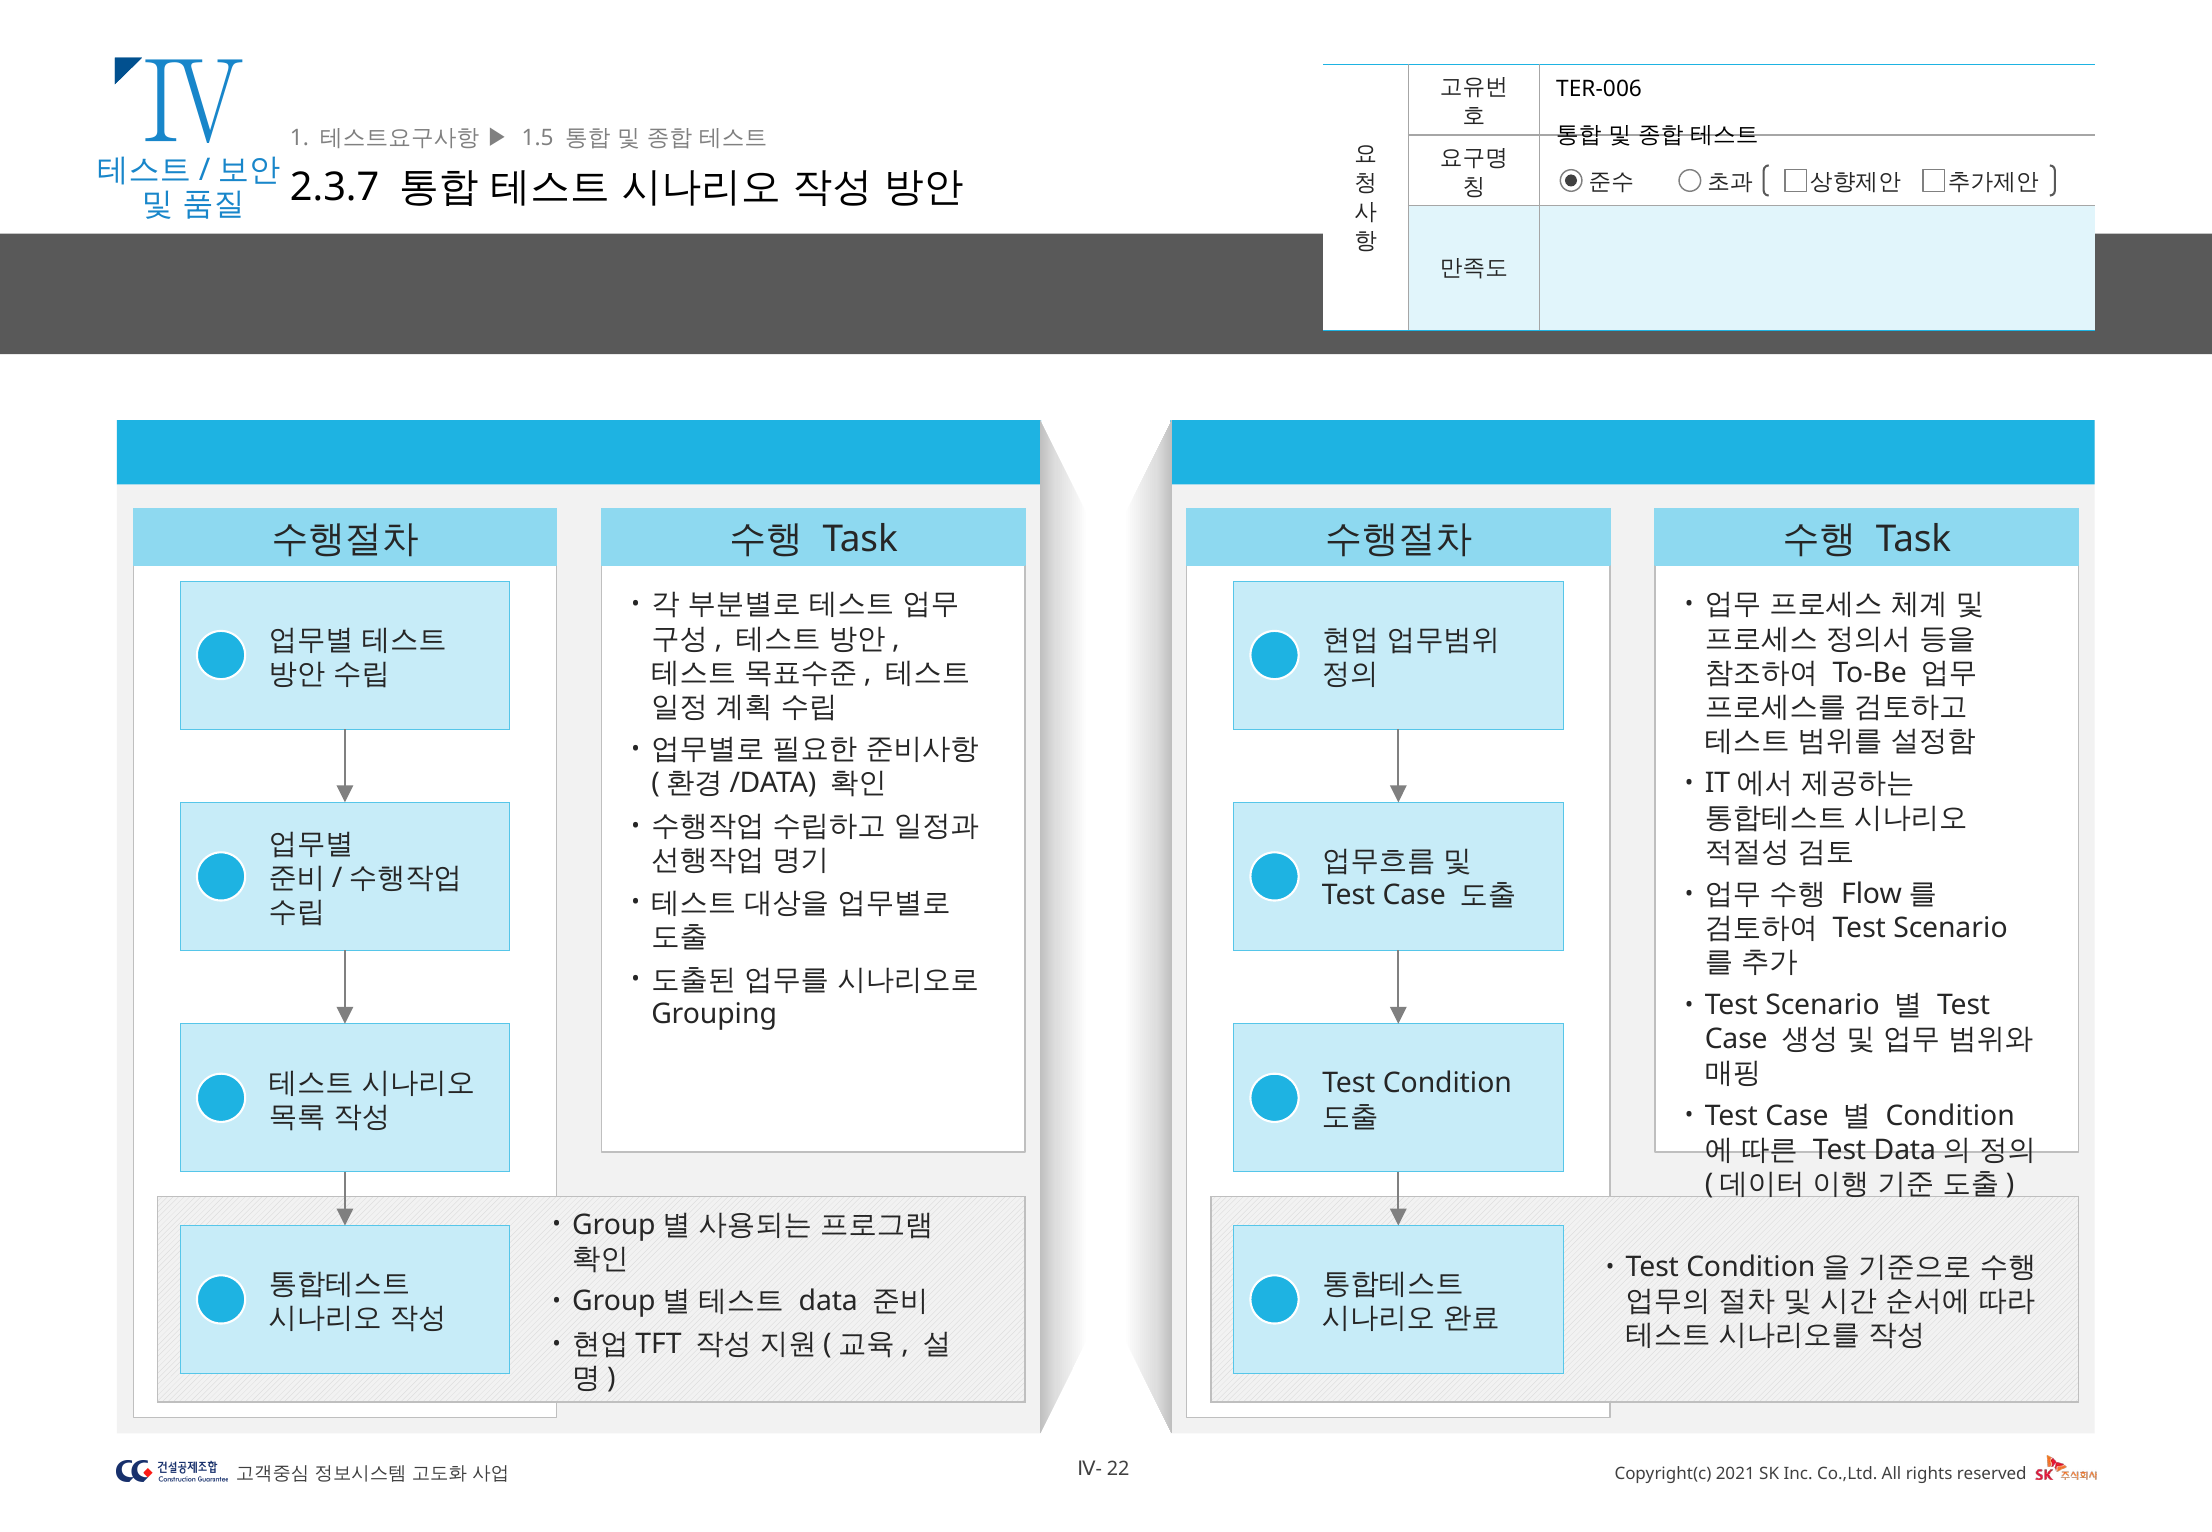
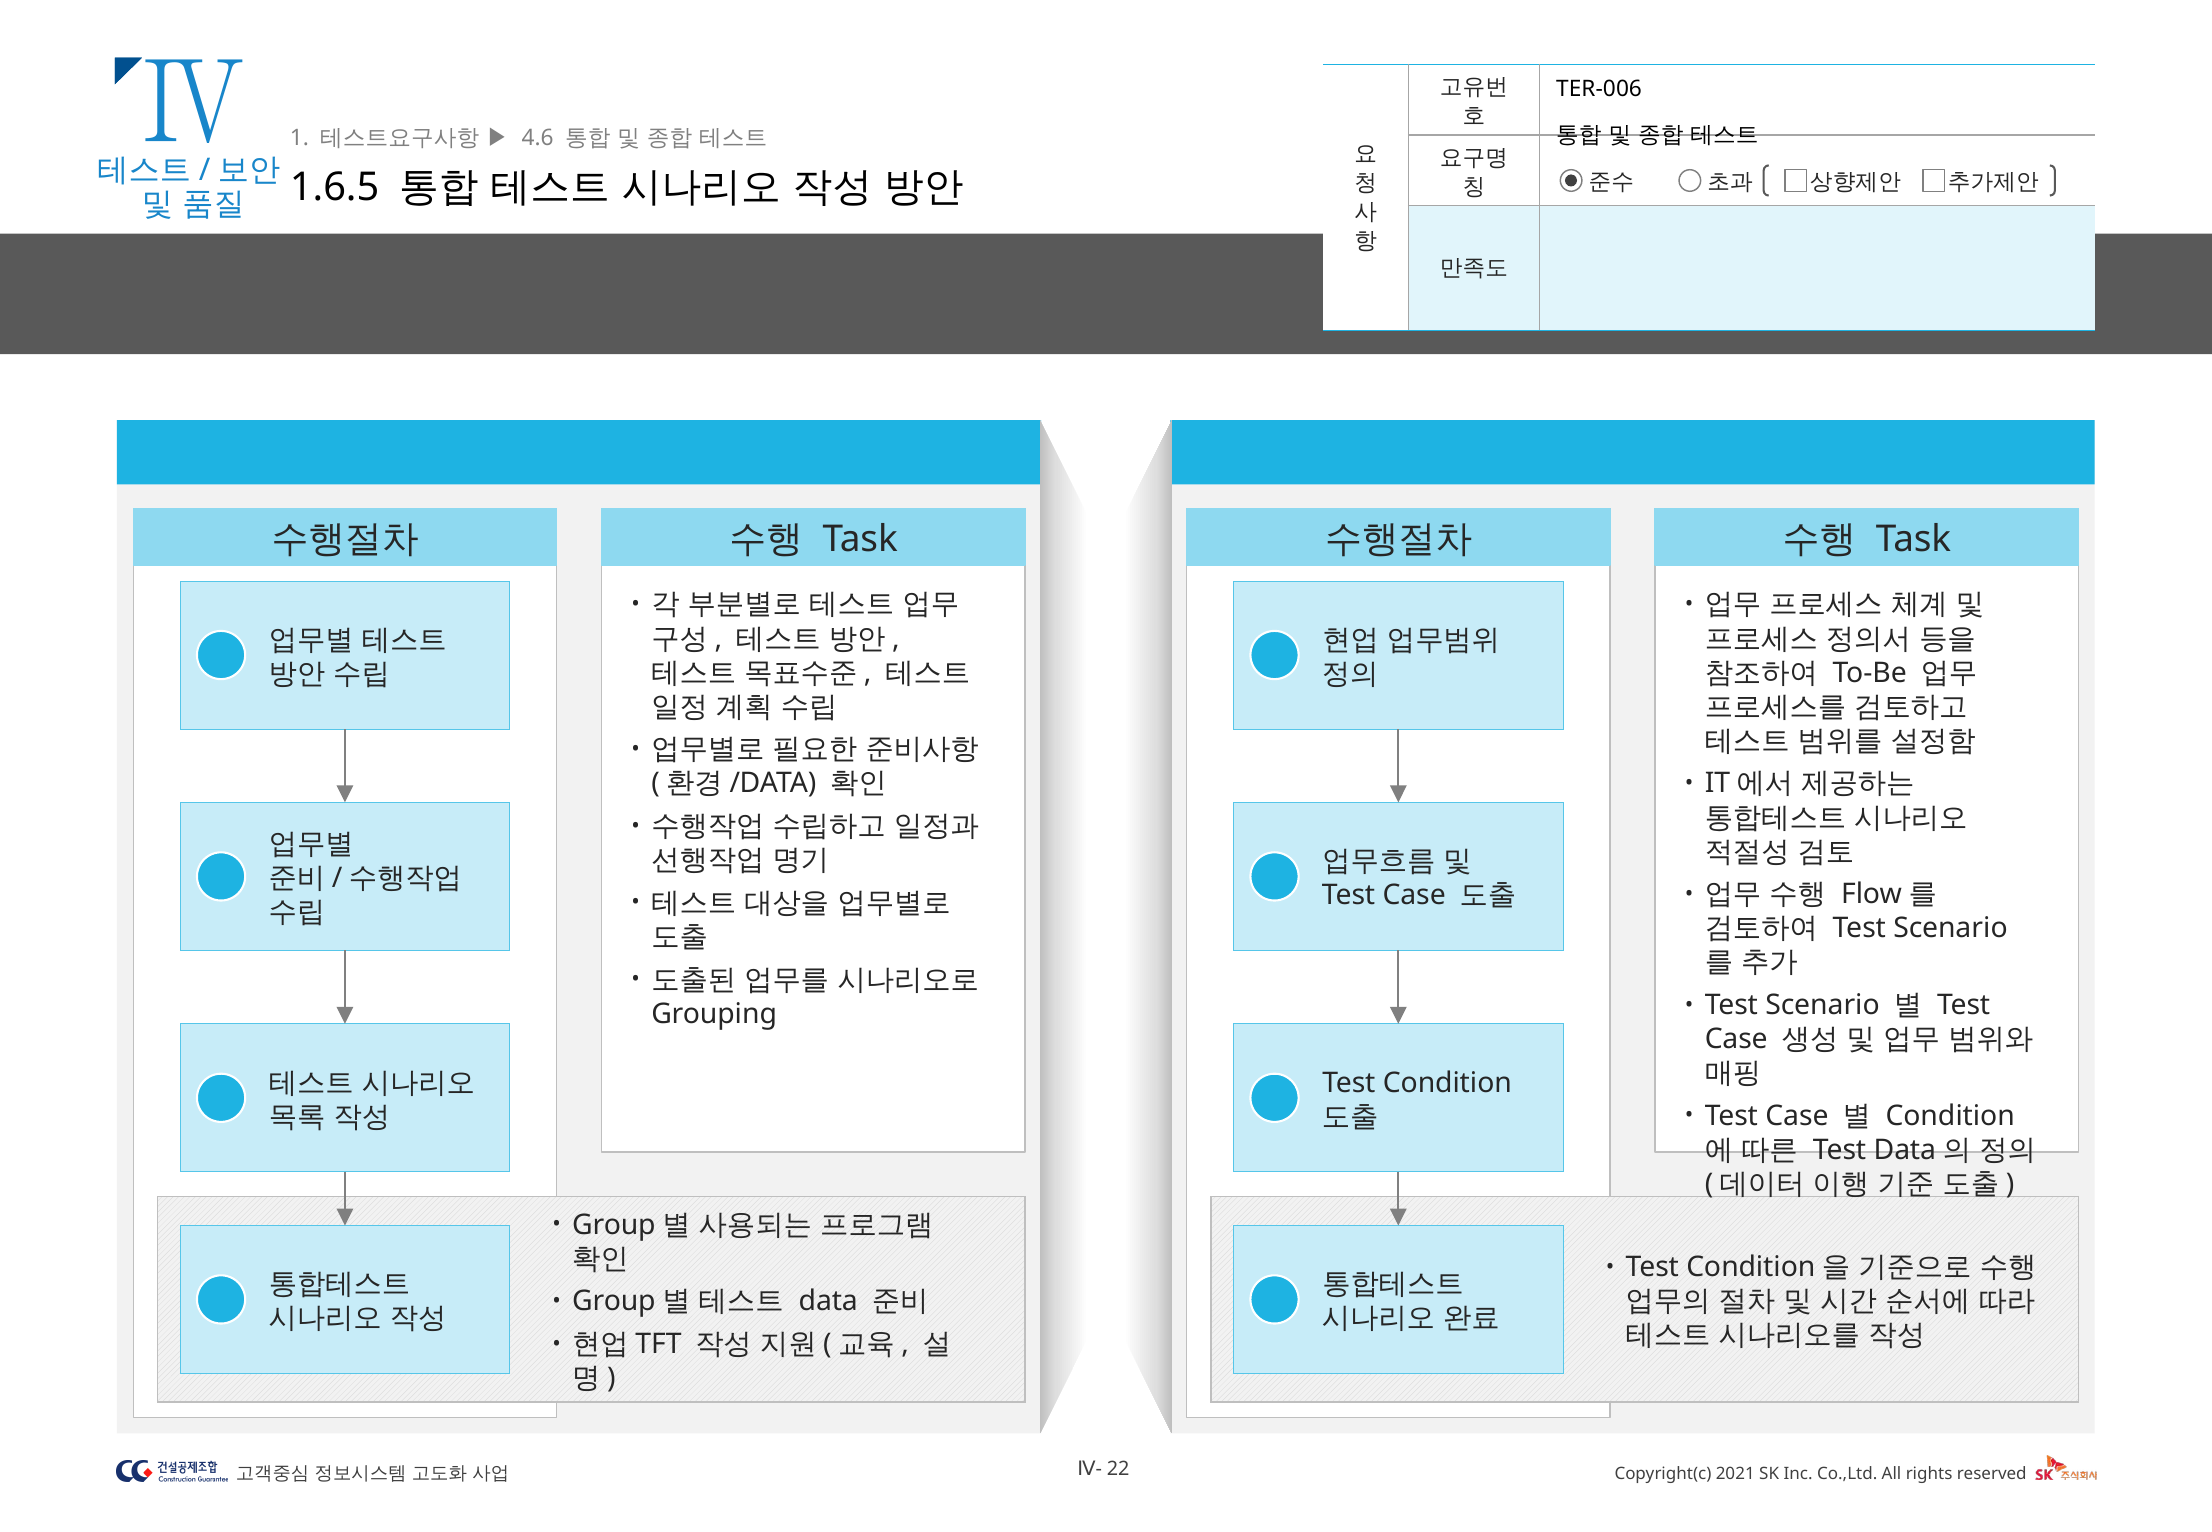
1.5: 1.5 -> 4.6
2.3.7: 2.3.7 -> 1.6.5
